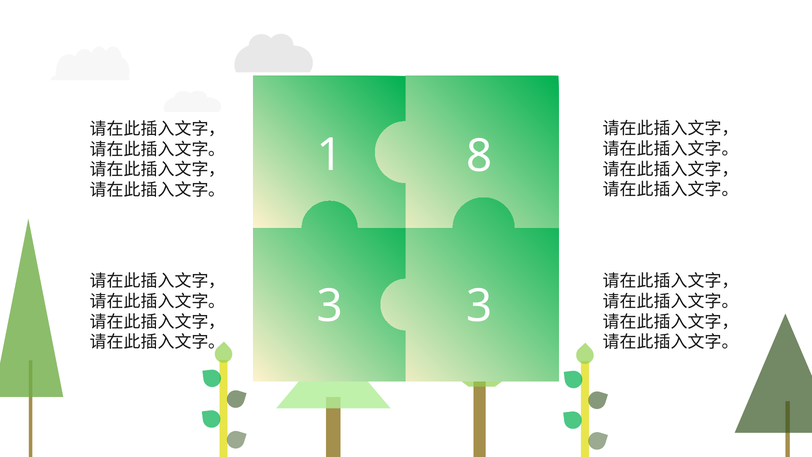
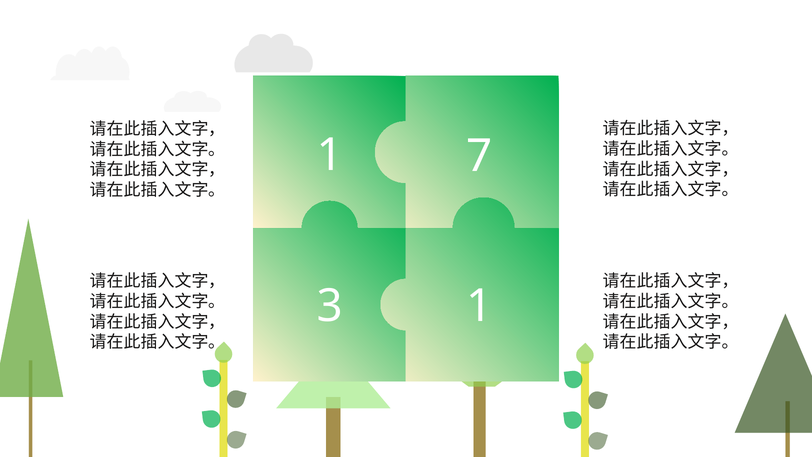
8: 8 -> 7
3 3: 3 -> 1
